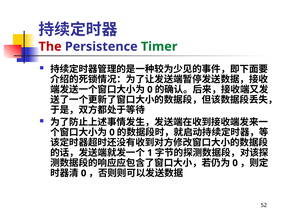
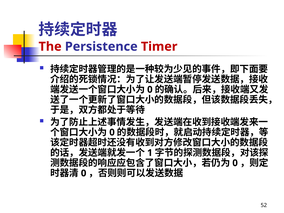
Timer colour: green -> red
